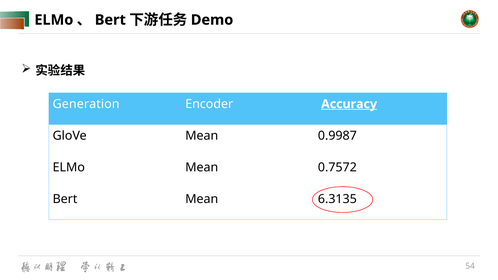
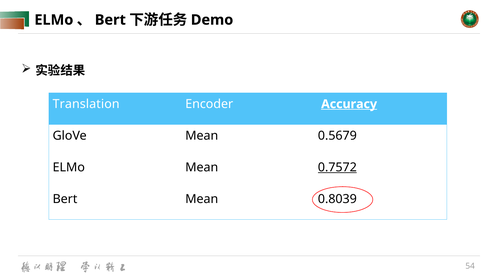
Generation: Generation -> Translation
0.9987: 0.9987 -> 0.5679
0.7572 underline: none -> present
6.3135: 6.3135 -> 0.8039
